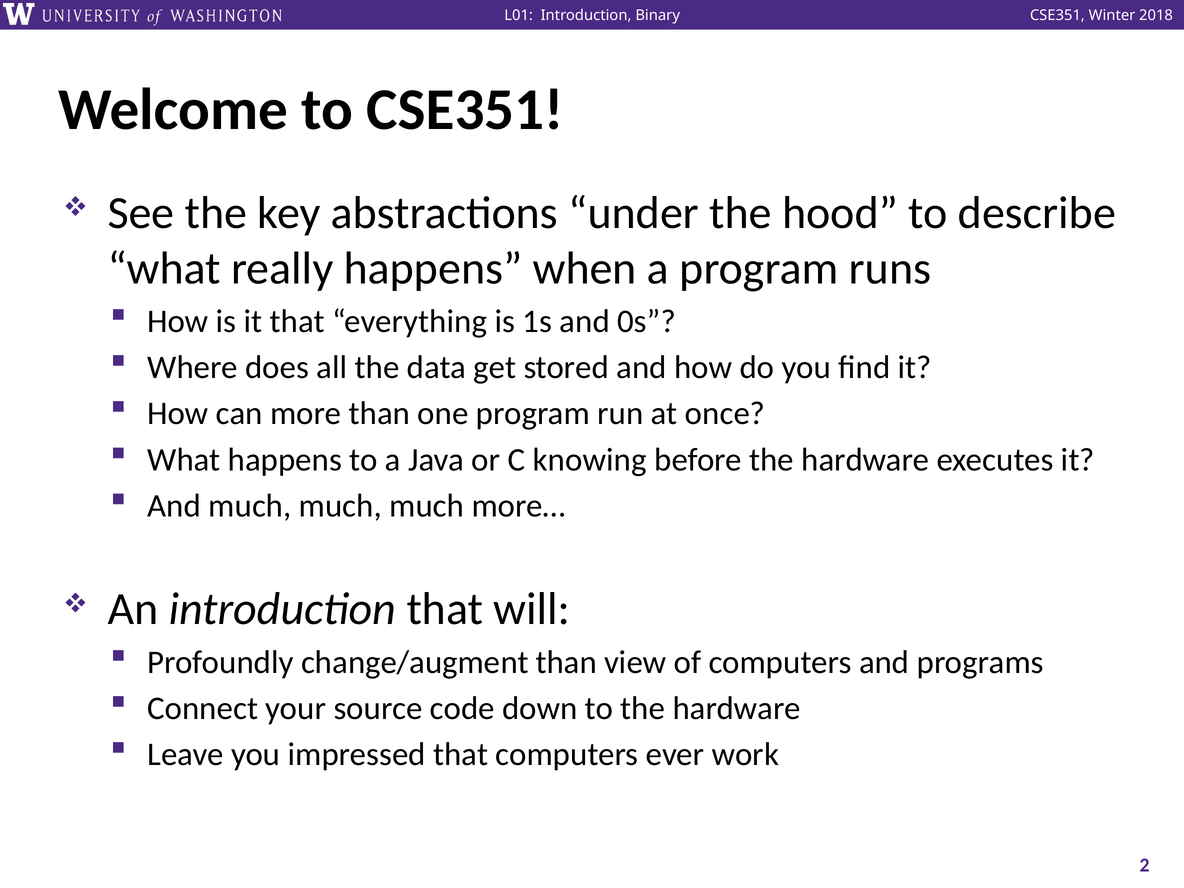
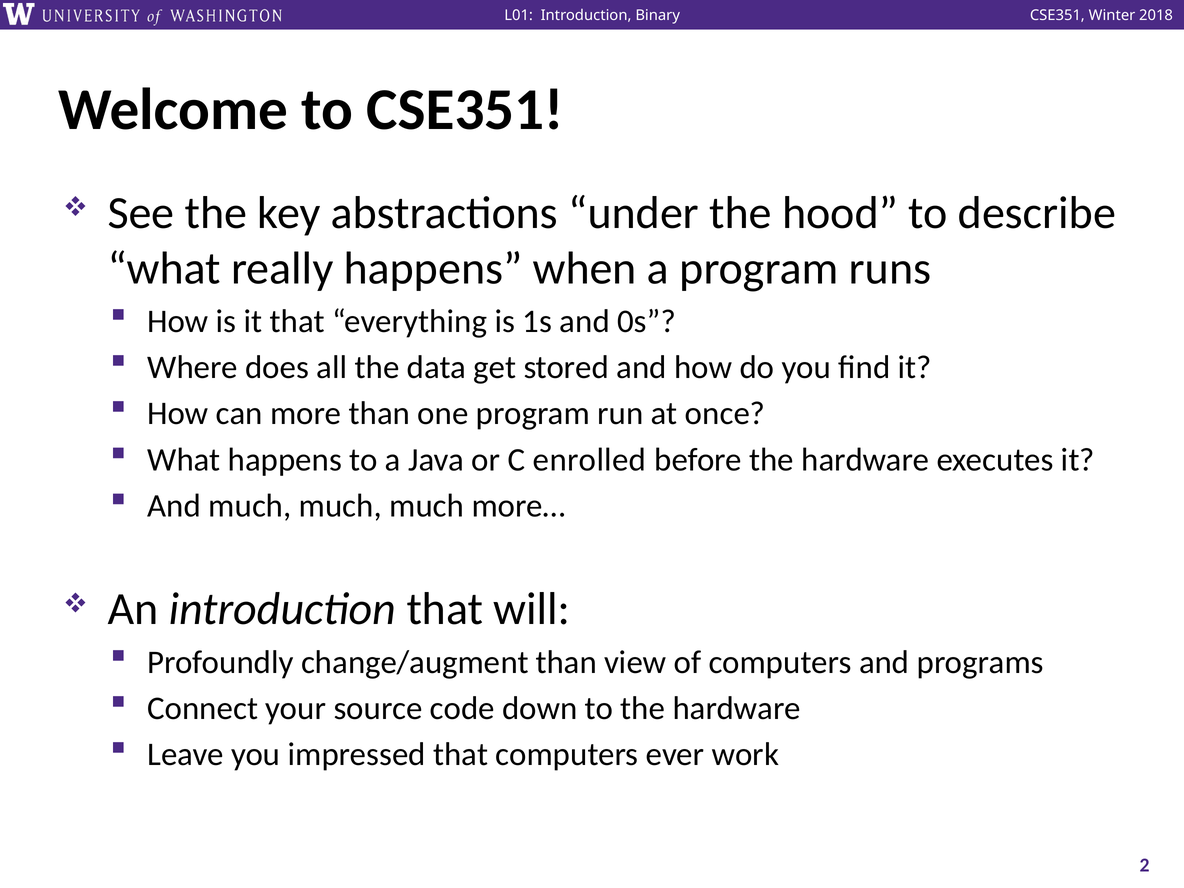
knowing: knowing -> enrolled
